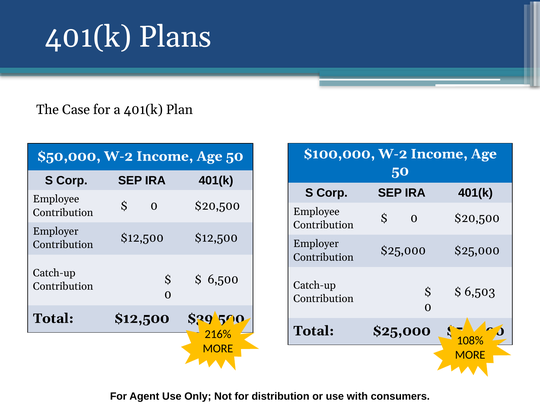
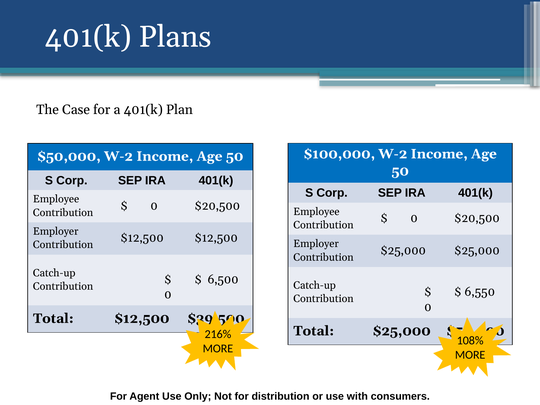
6,503: 6,503 -> 6,550
